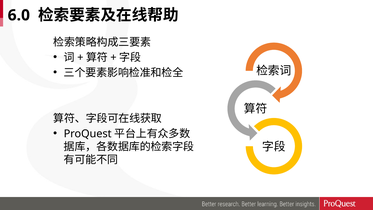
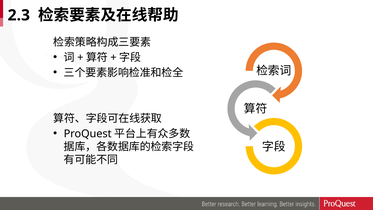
6.0: 6.0 -> 2.3
